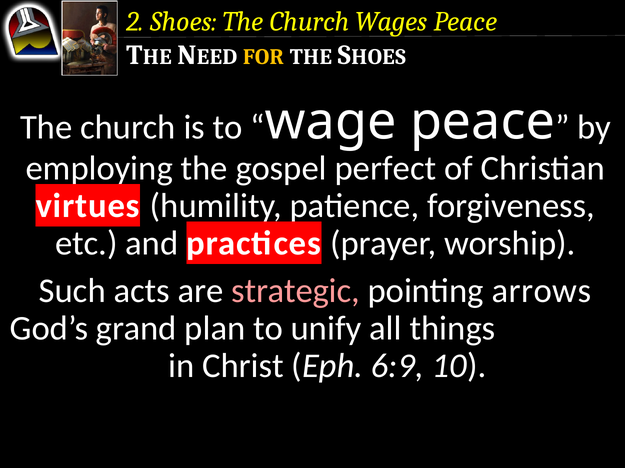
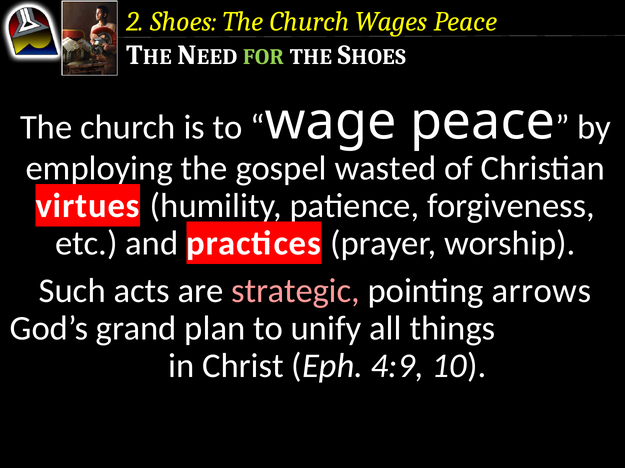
FOR colour: yellow -> light green
perfect: perfect -> wasted
6:9: 6:9 -> 4:9
